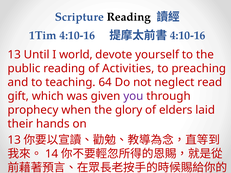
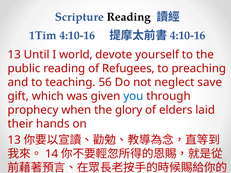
Activities: Activities -> Refugees
64: 64 -> 56
read: read -> save
you colour: purple -> blue
